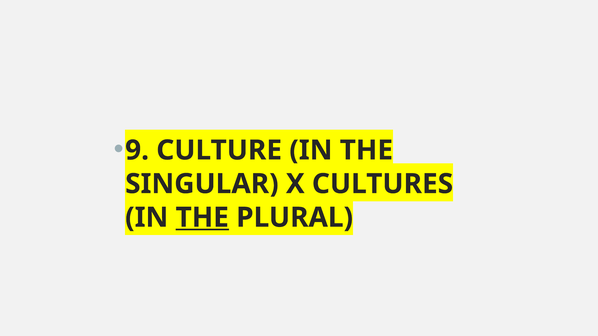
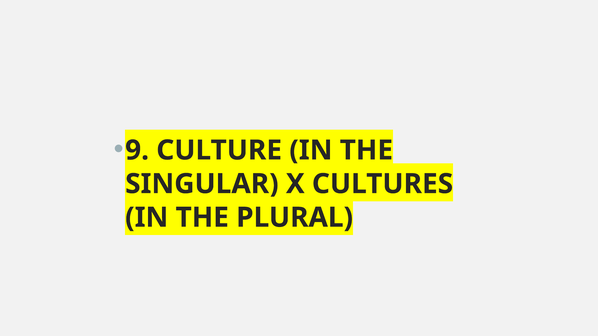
THE at (202, 218) underline: present -> none
